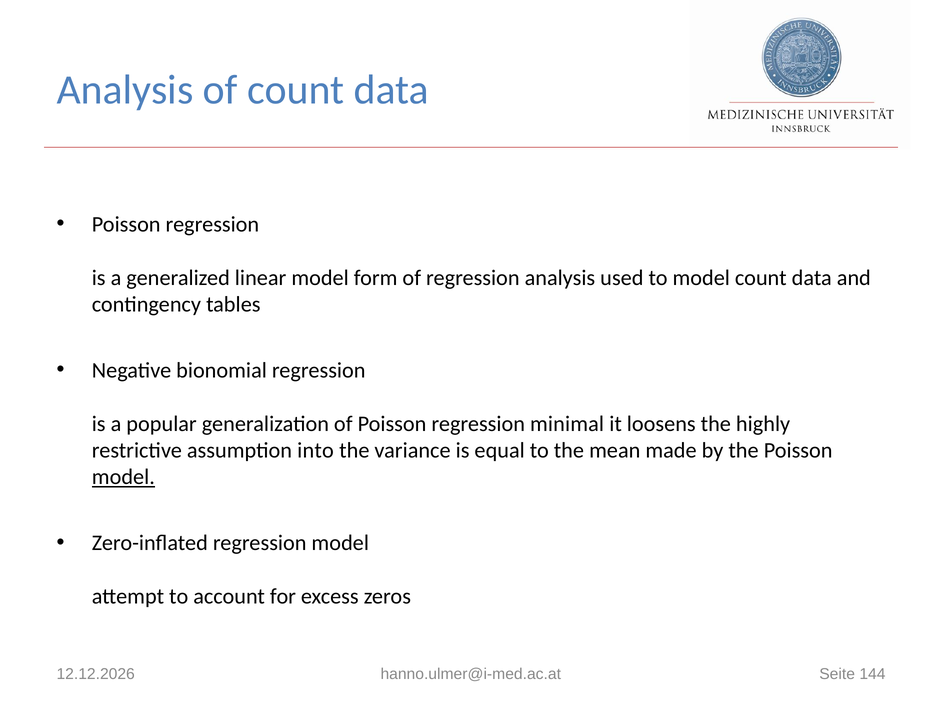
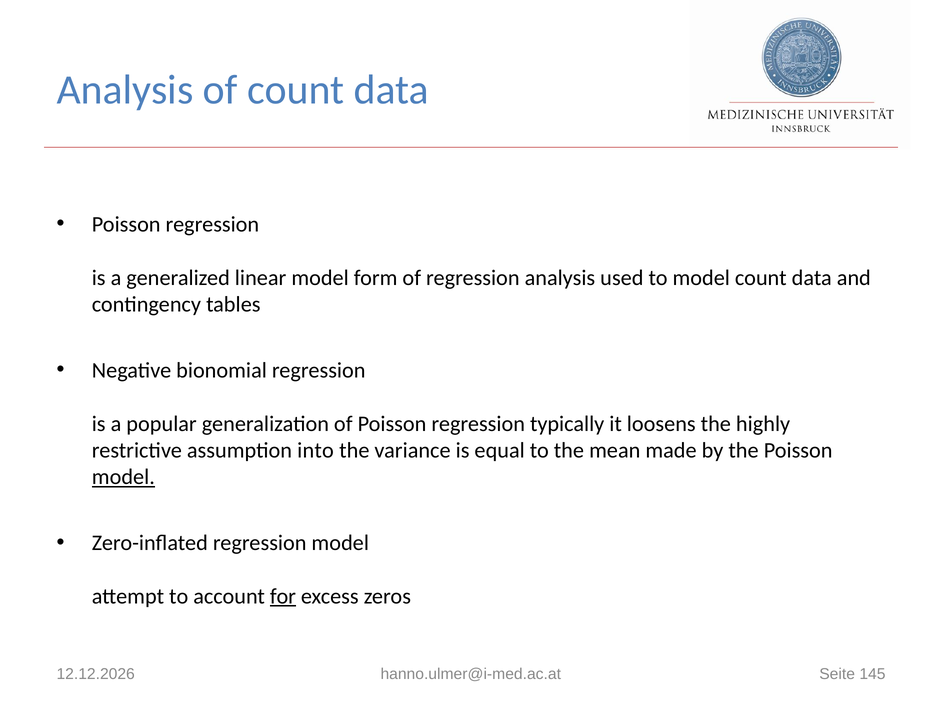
minimal: minimal -> typically
for underline: none -> present
144: 144 -> 145
